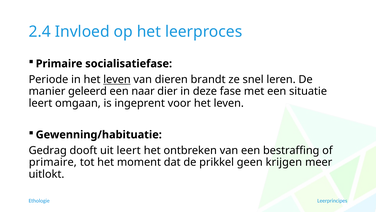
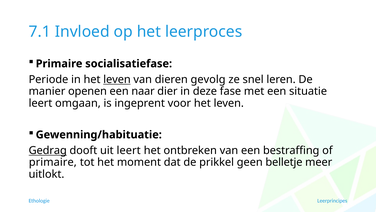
2.4: 2.4 -> 7.1
brandt: brandt -> gevolg
geleerd: geleerd -> openen
Gedrag underline: none -> present
krijgen: krijgen -> belletje
